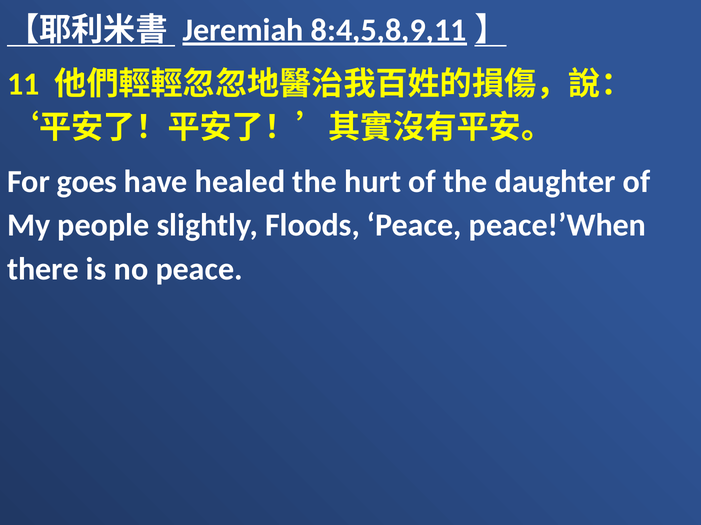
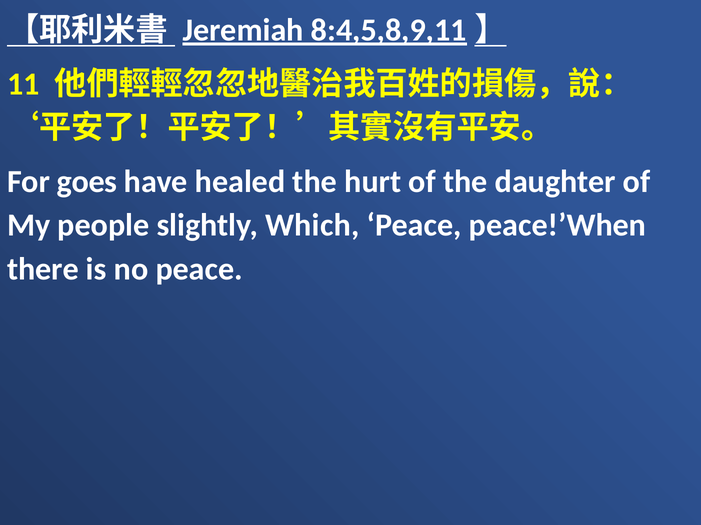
Floods: Floods -> Which
